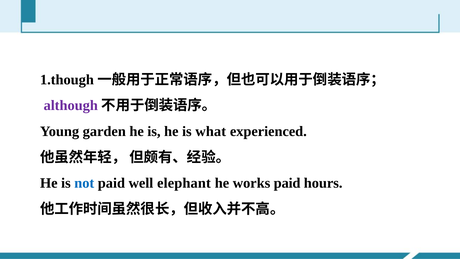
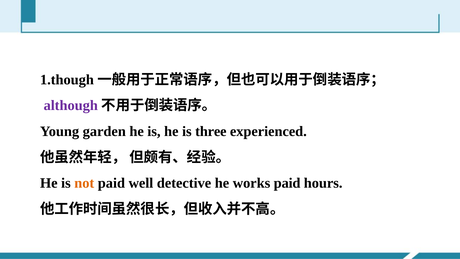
what: what -> three
not colour: blue -> orange
elephant: elephant -> detective
